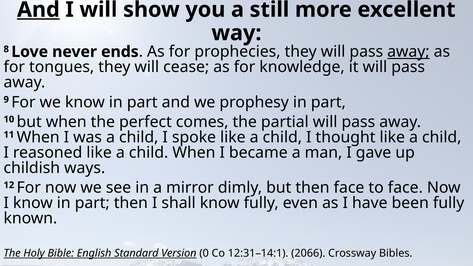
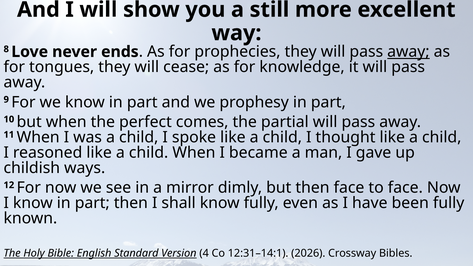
And at (38, 10) underline: present -> none
0: 0 -> 4
2066: 2066 -> 2026
